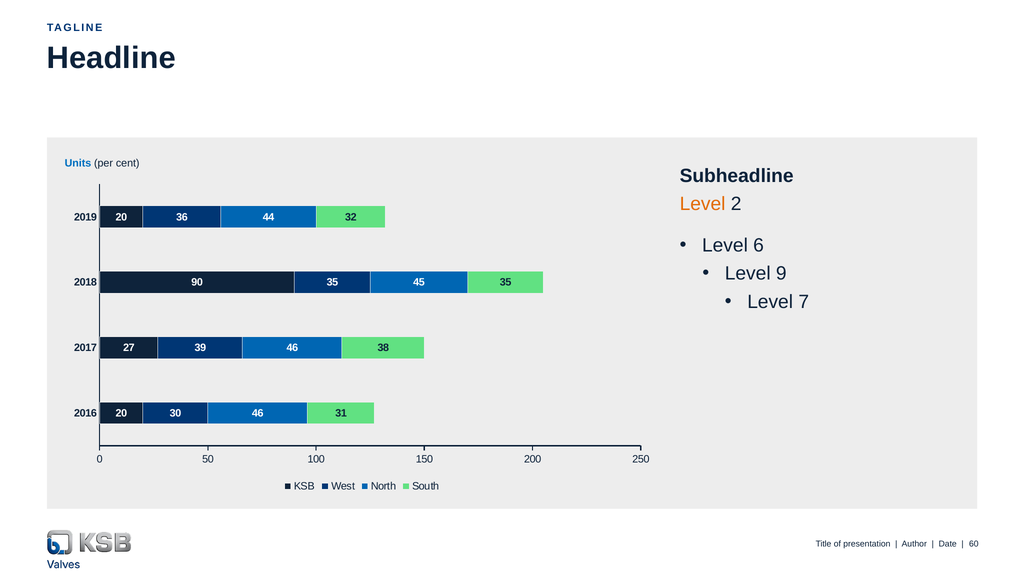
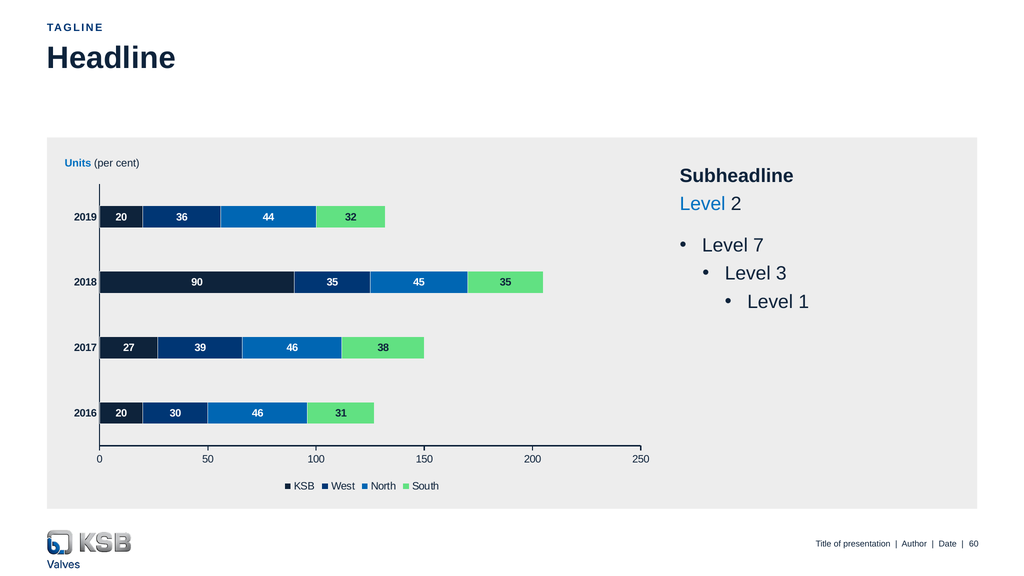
Level at (703, 204) colour: orange -> blue
6: 6 -> 7
9: 9 -> 3
7: 7 -> 1
